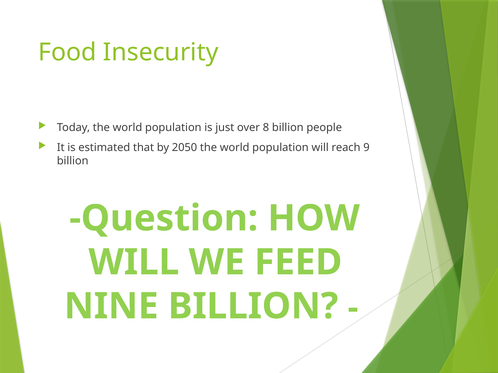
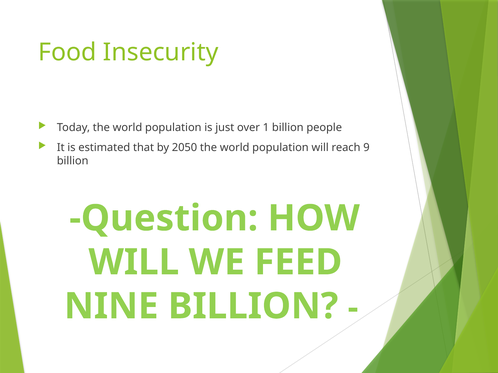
8: 8 -> 1
